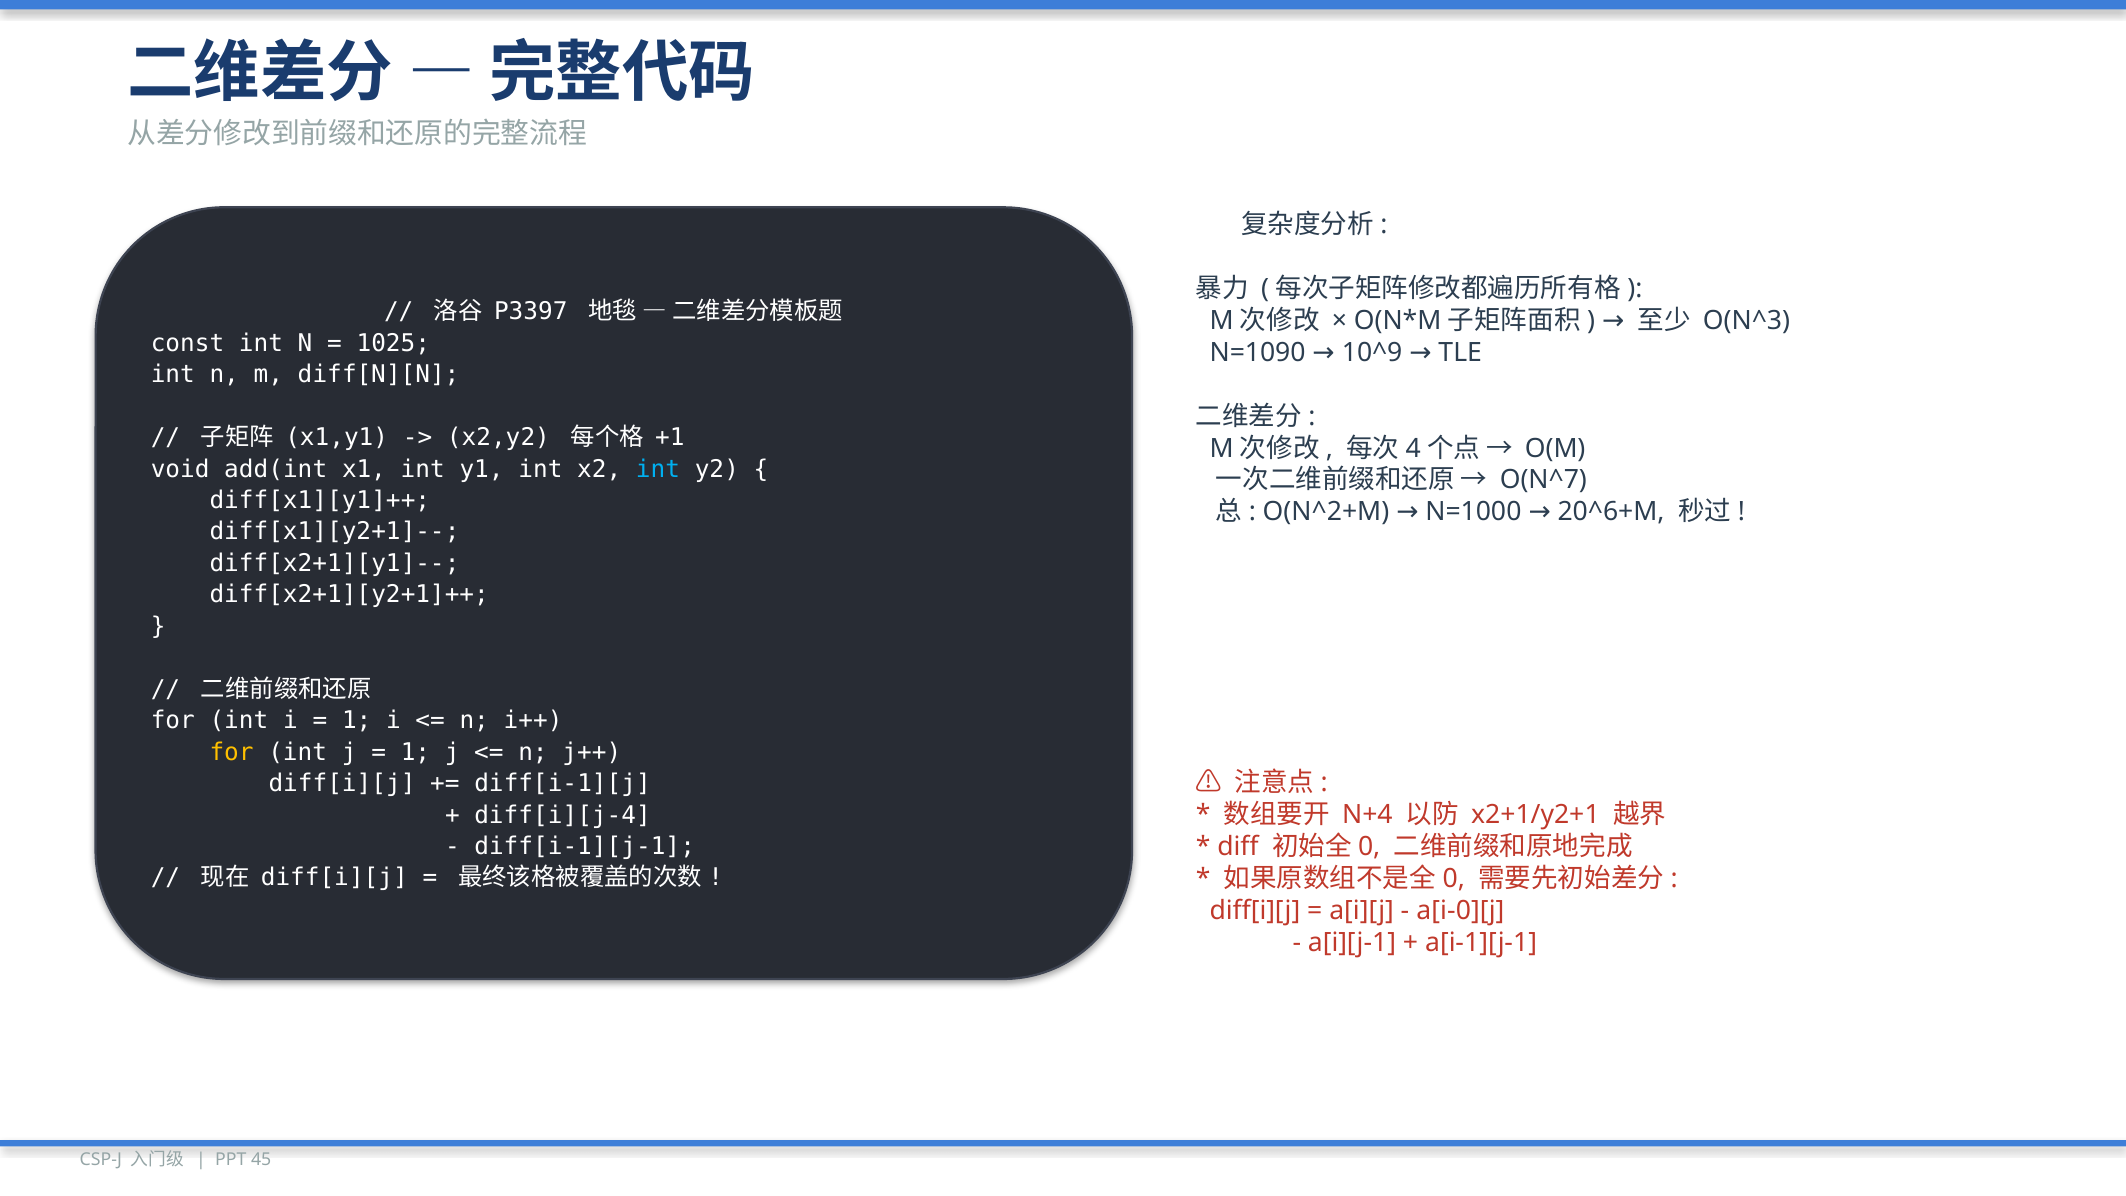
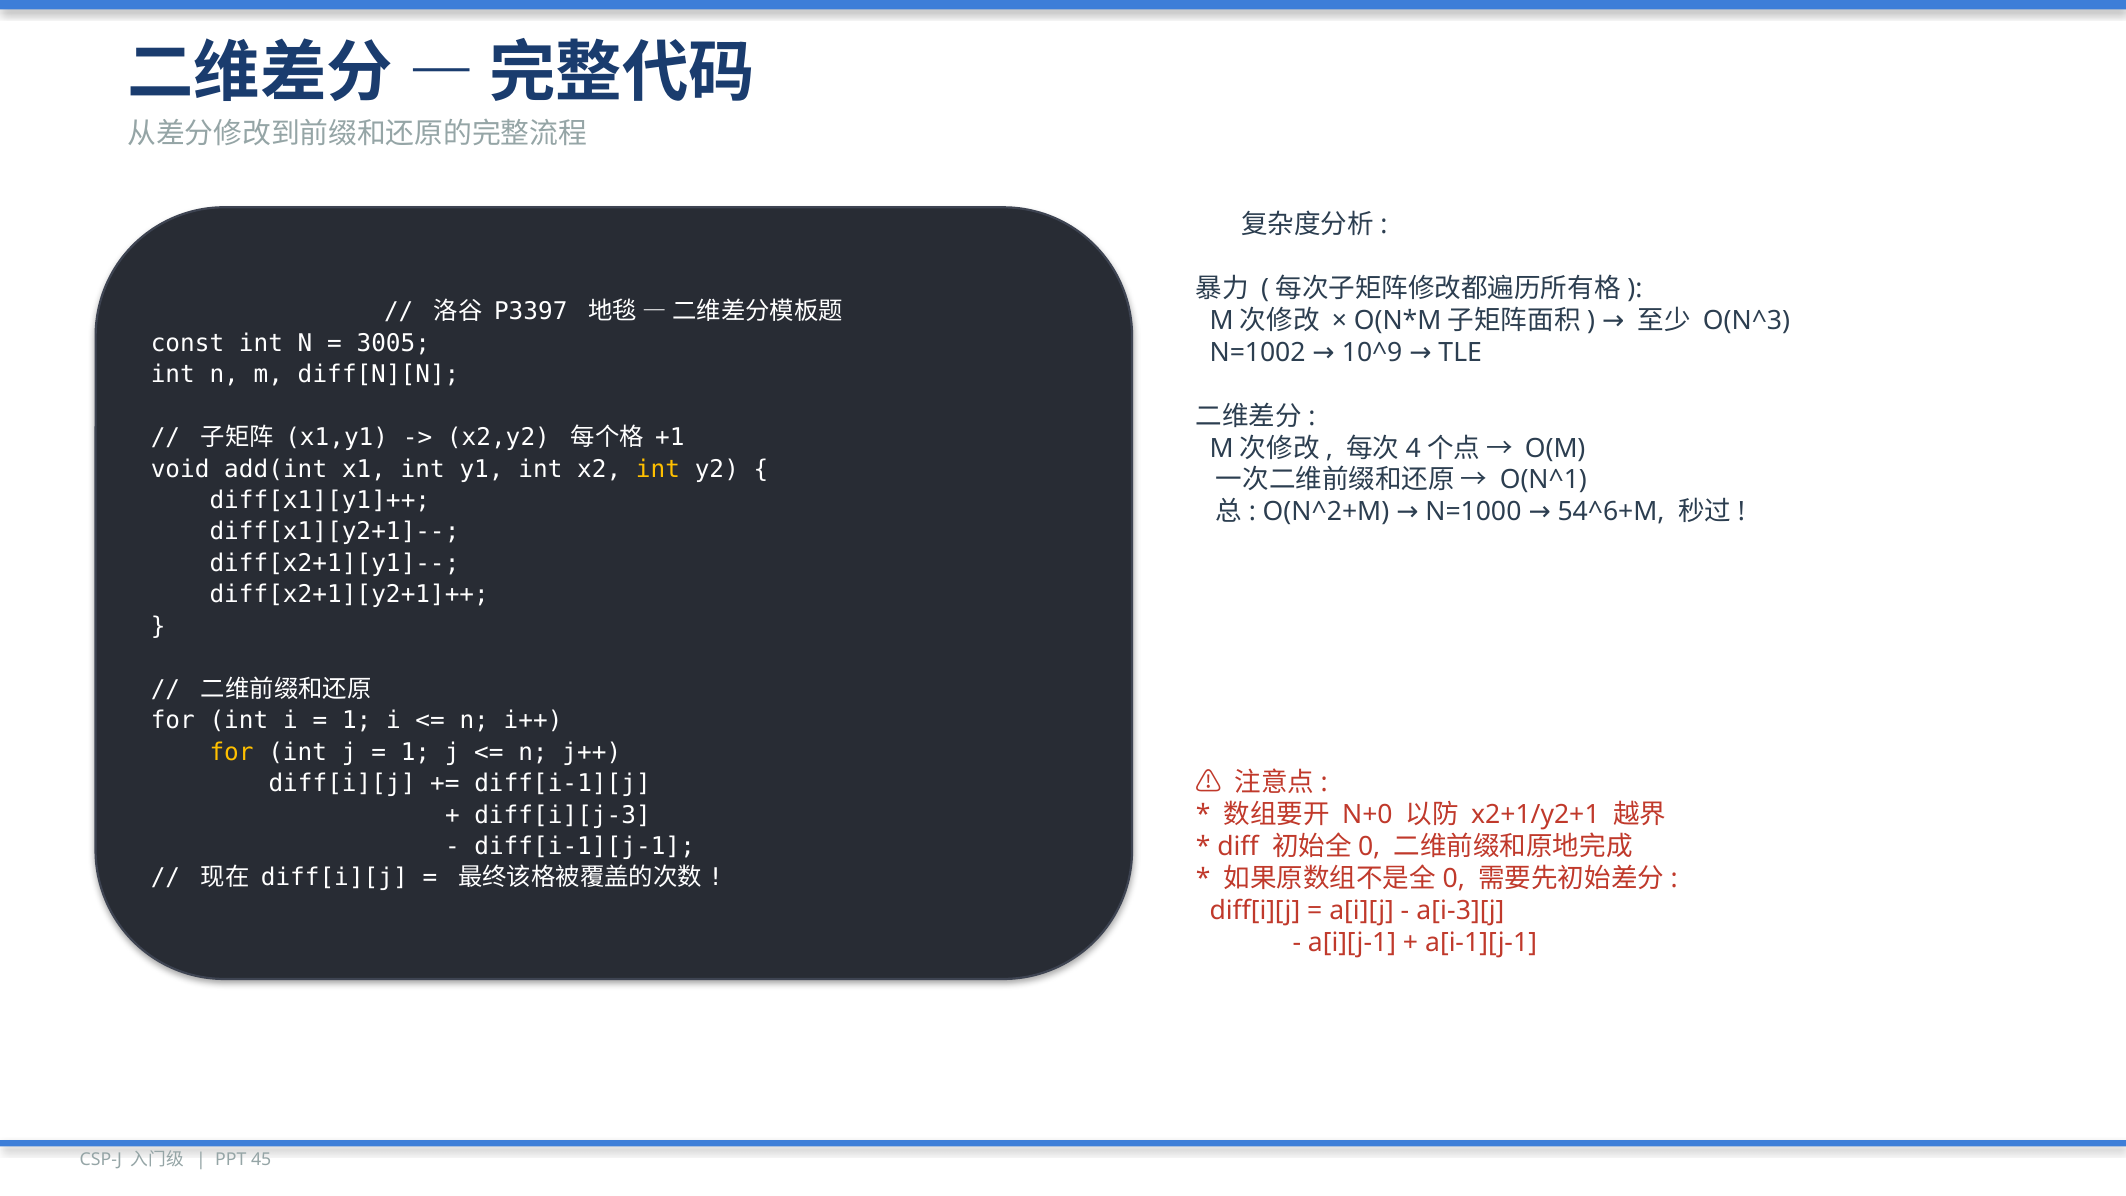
1025: 1025 -> 3005
N=1090: N=1090 -> N=1002
int at (658, 469) colour: light blue -> yellow
O(N^7: O(N^7 -> O(N^1
20^6+M: 20^6+M -> 54^6+M
diff[i][j-4: diff[i][j-4 -> diff[i][j-3
N+4: N+4 -> N+0
a[i-0][j: a[i-0][j -> a[i-3][j
